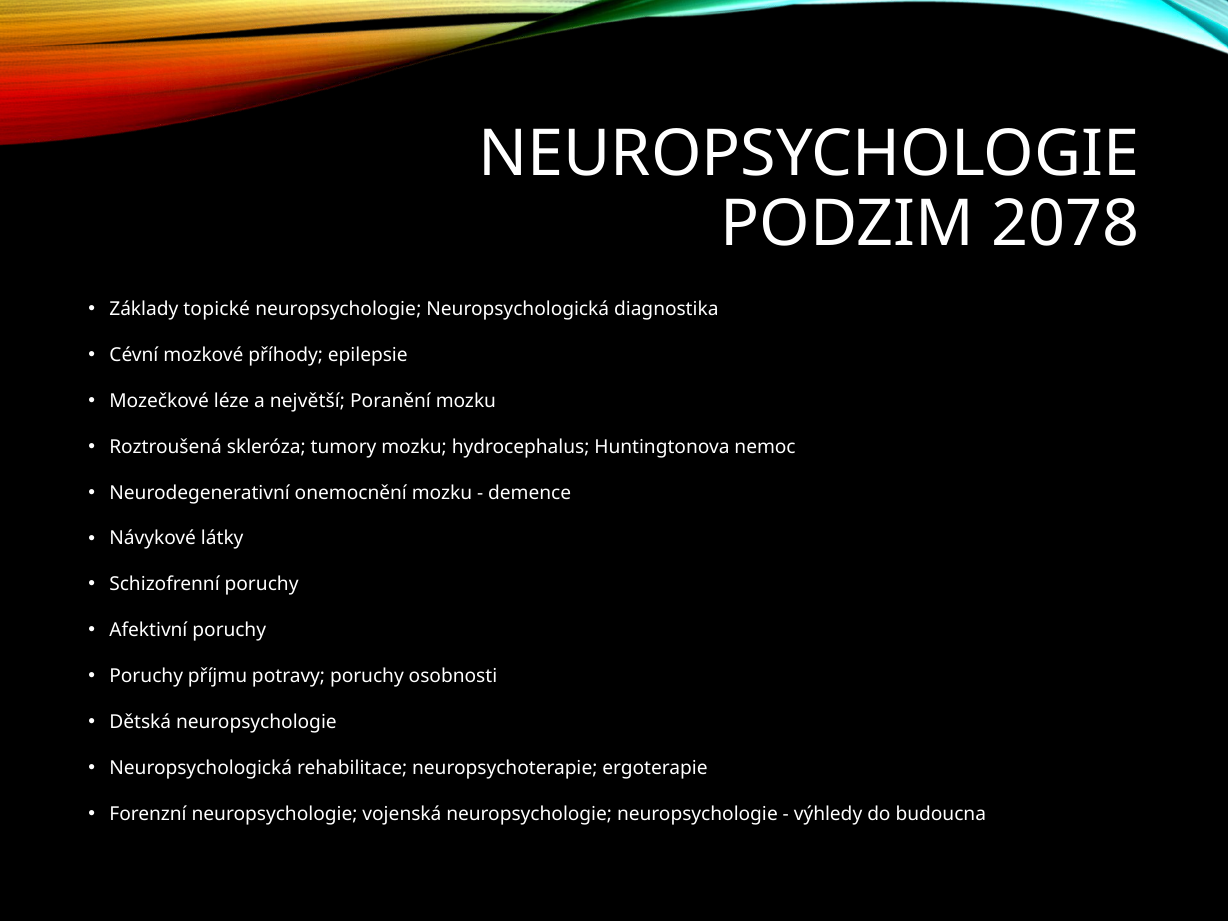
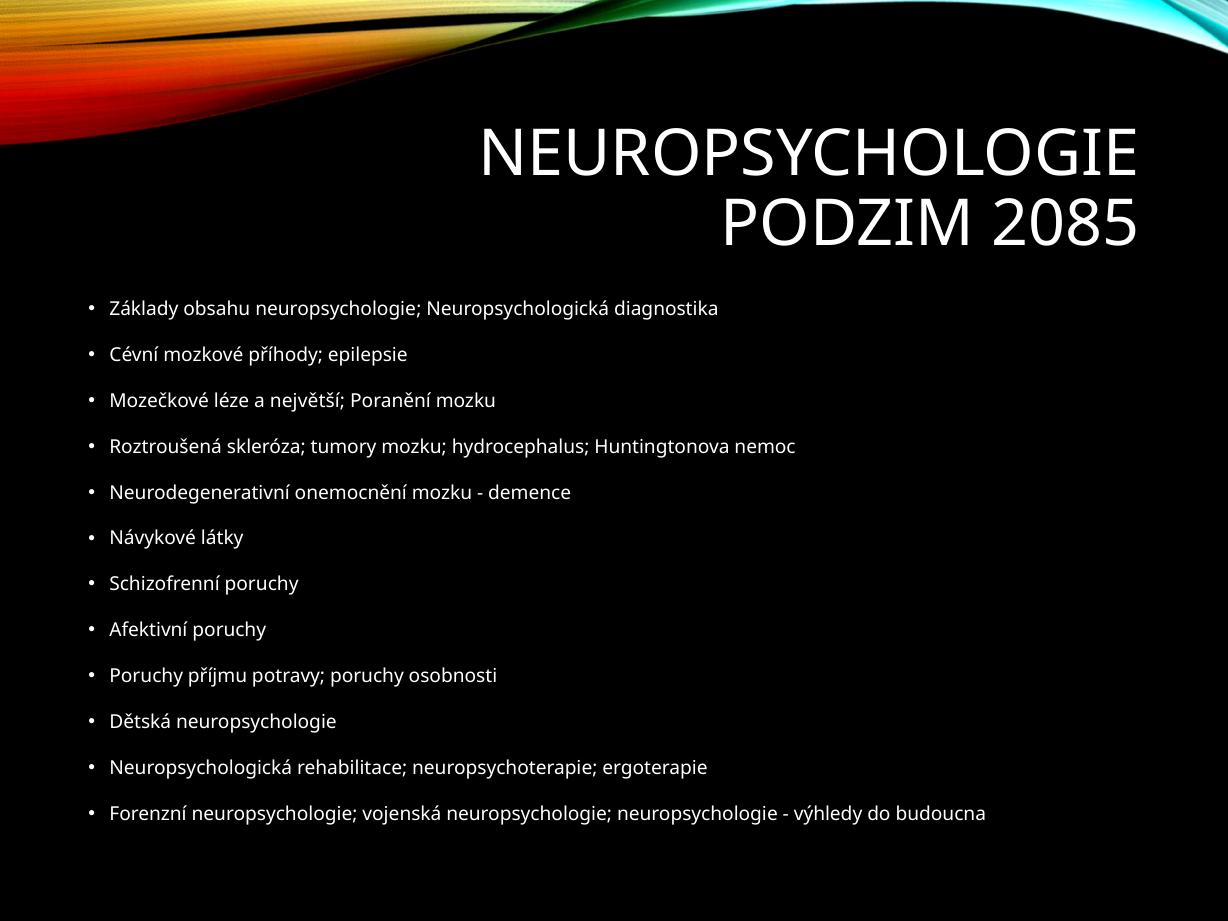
2078: 2078 -> 2085
topické: topické -> obsahu
